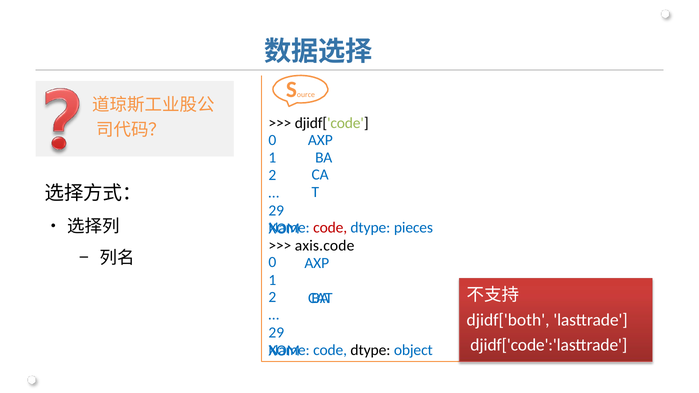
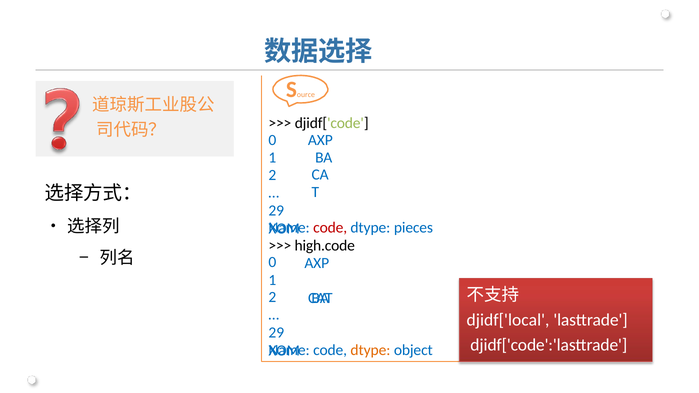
axis.code: axis.code -> high.code
djidf['both: djidf['both -> djidf['local
dtype at (370, 350) colour: black -> orange
